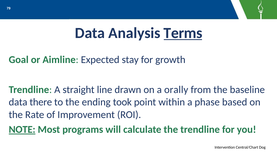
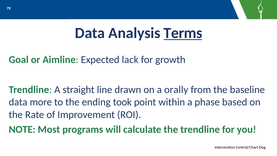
stay: stay -> lack
there: there -> more
NOTE underline: present -> none
